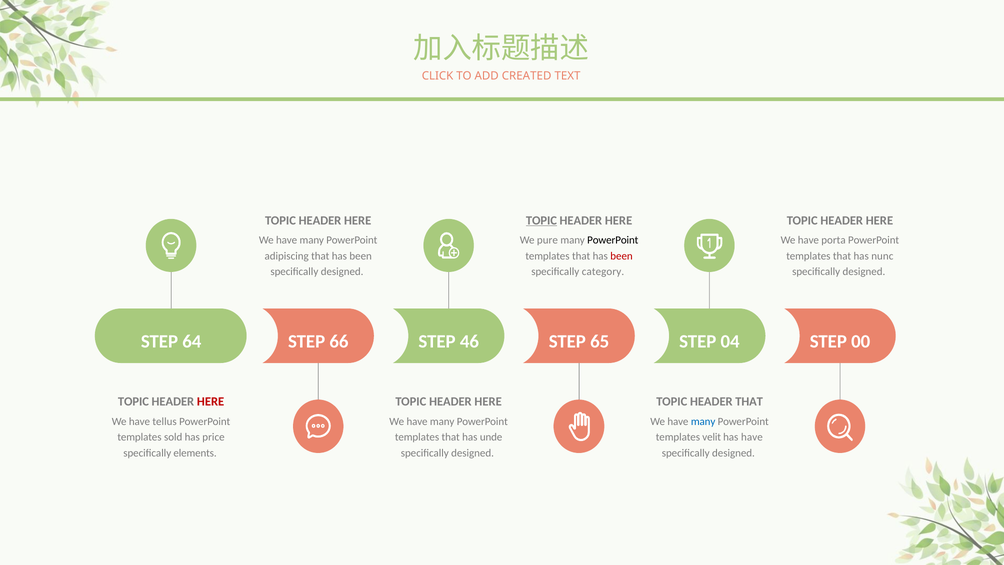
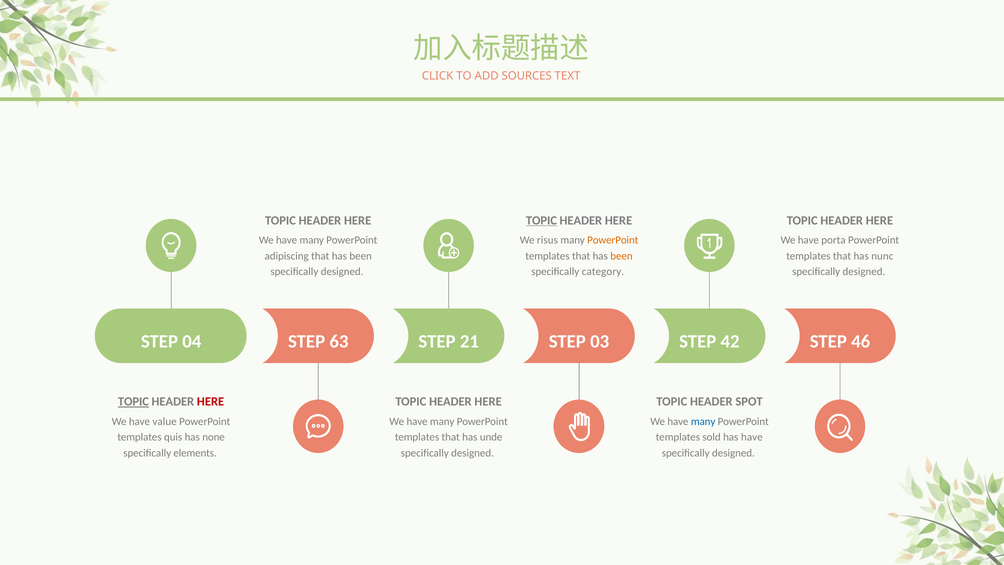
CREATED: CREATED -> SOURCES
pure: pure -> risus
PowerPoint at (613, 240) colour: black -> orange
been at (622, 256) colour: red -> orange
64: 64 -> 04
66: 66 -> 63
46: 46 -> 21
65: 65 -> 03
04: 04 -> 42
00: 00 -> 46
TOPIC at (133, 402) underline: none -> present
HEADER THAT: THAT -> SPOT
tellus: tellus -> value
sold: sold -> quis
price: price -> none
velit: velit -> sold
